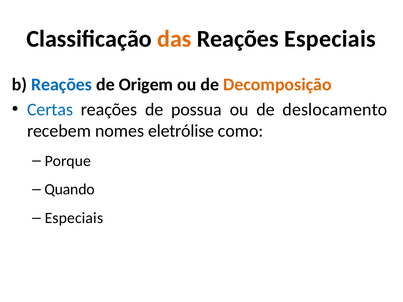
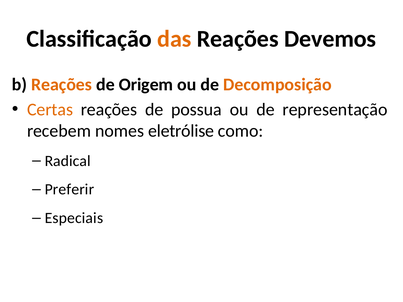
Reações Especiais: Especiais -> Devemos
Reações at (62, 85) colour: blue -> orange
Certas colour: blue -> orange
deslocamento: deslocamento -> representação
Porque: Porque -> Radical
Quando: Quando -> Preferir
